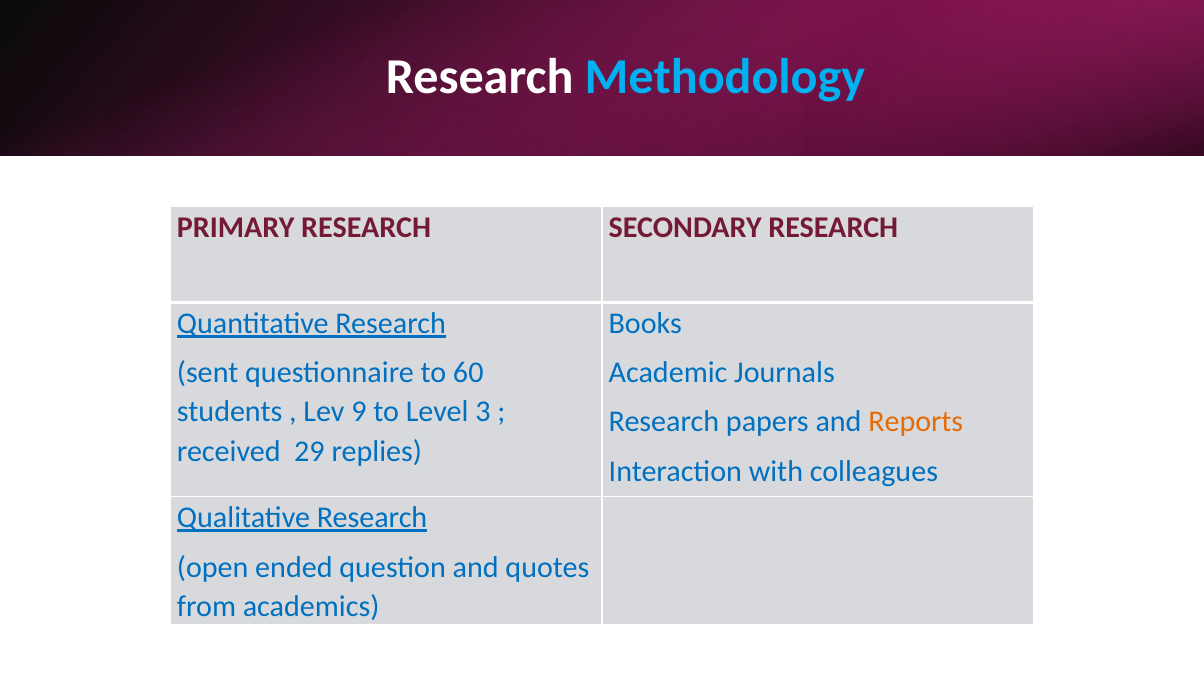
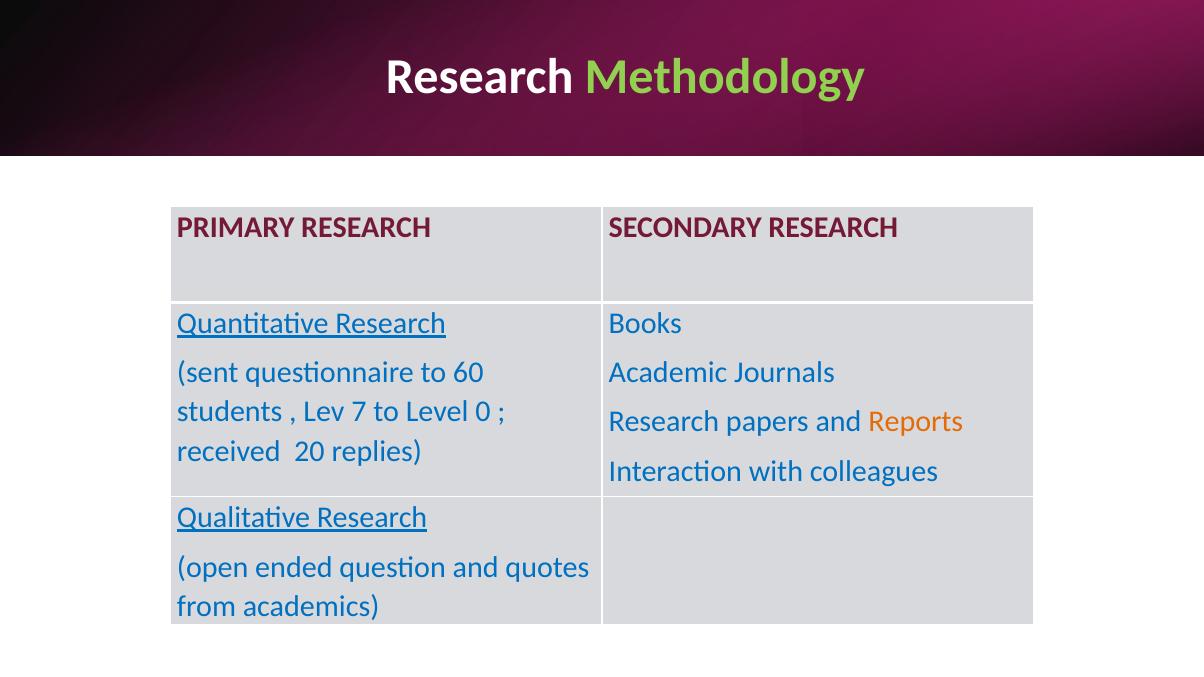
Methodology colour: light blue -> light green
9: 9 -> 7
3: 3 -> 0
29: 29 -> 20
